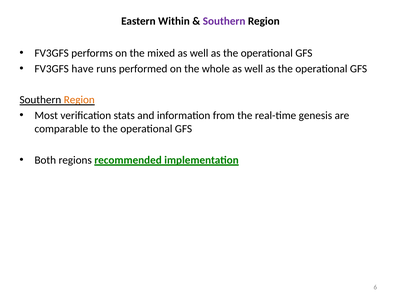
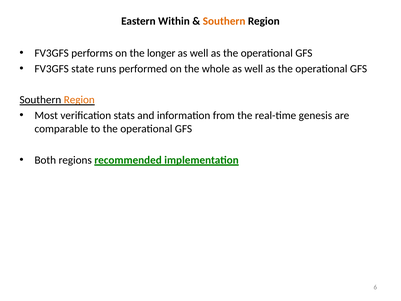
Southern at (224, 21) colour: purple -> orange
mixed: mixed -> longer
have: have -> state
